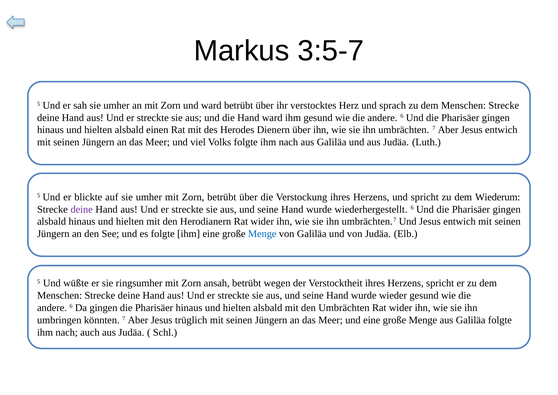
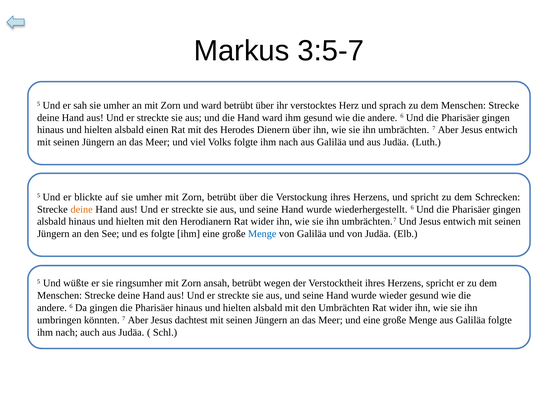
Wiederum: Wiederum -> Schrecken
deine at (82, 209) colour: purple -> orange
trüglich: trüglich -> dachtest
